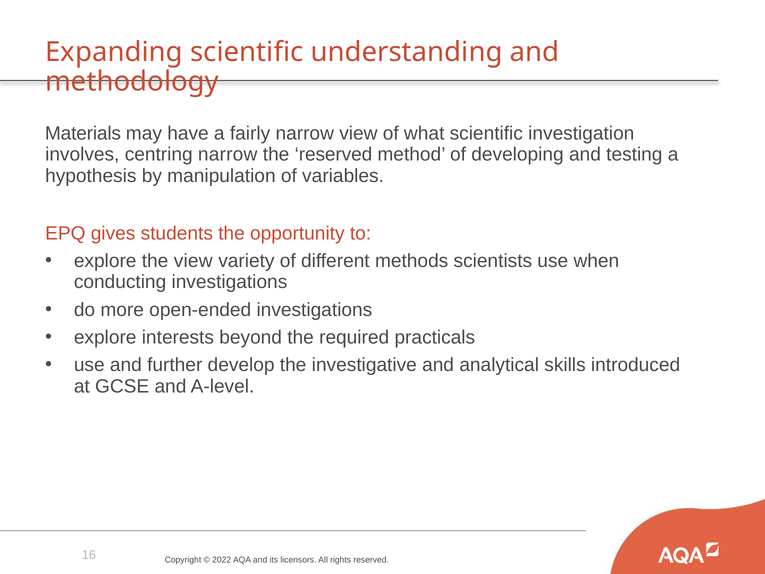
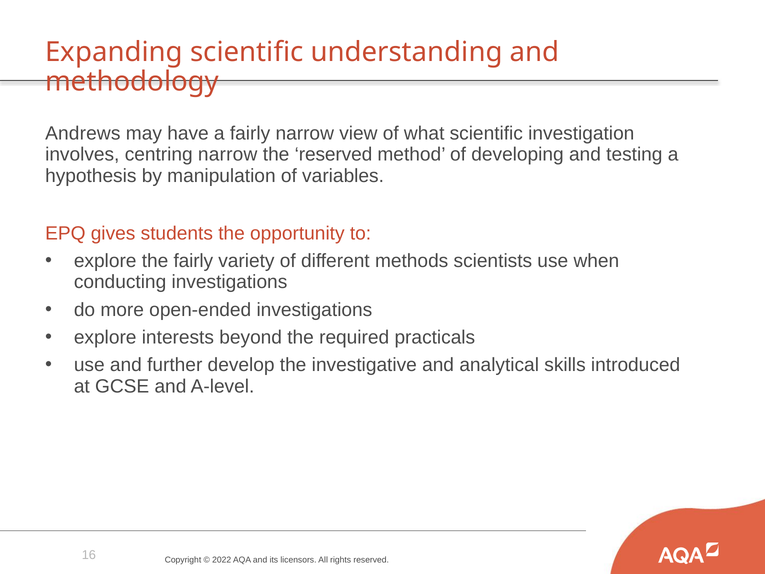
Materials: Materials -> Andrews
the view: view -> fairly
